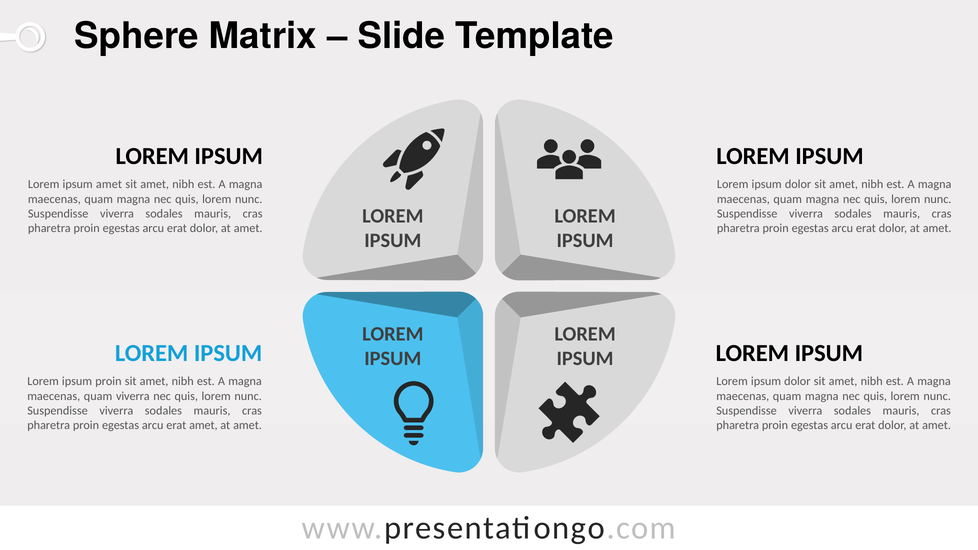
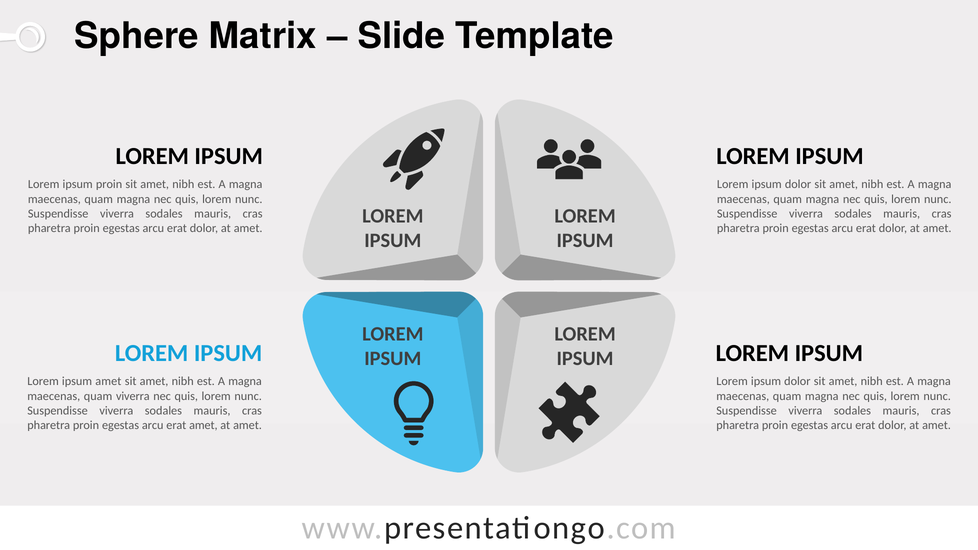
ipsum amet: amet -> proin
ipsum proin: proin -> amet
